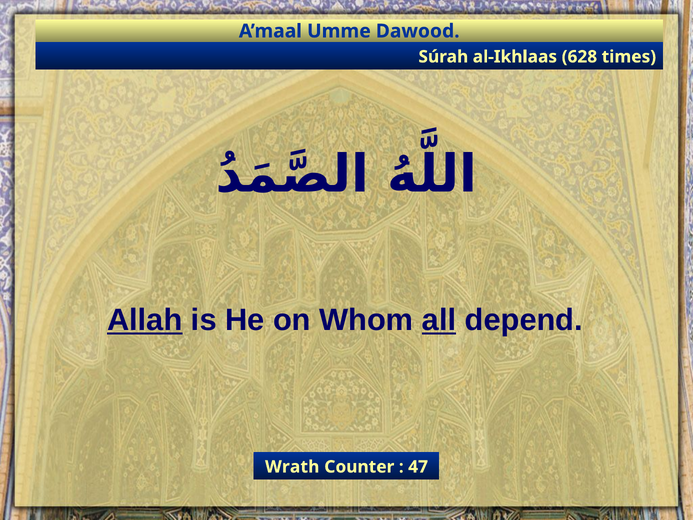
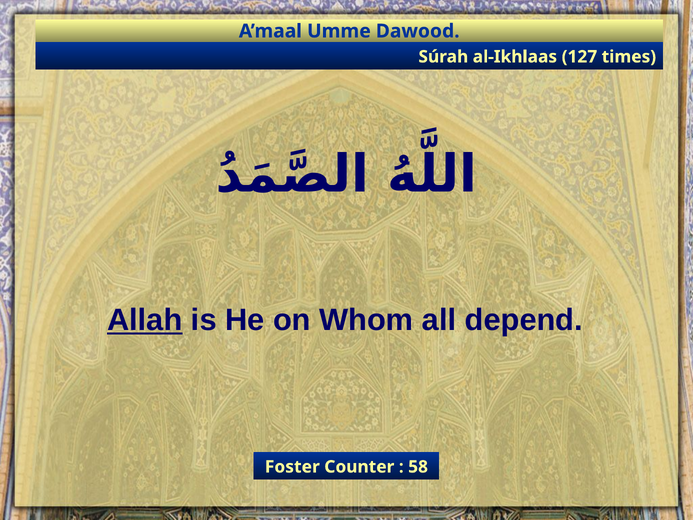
628: 628 -> 127
all underline: present -> none
Wrath: Wrath -> Foster
47: 47 -> 58
